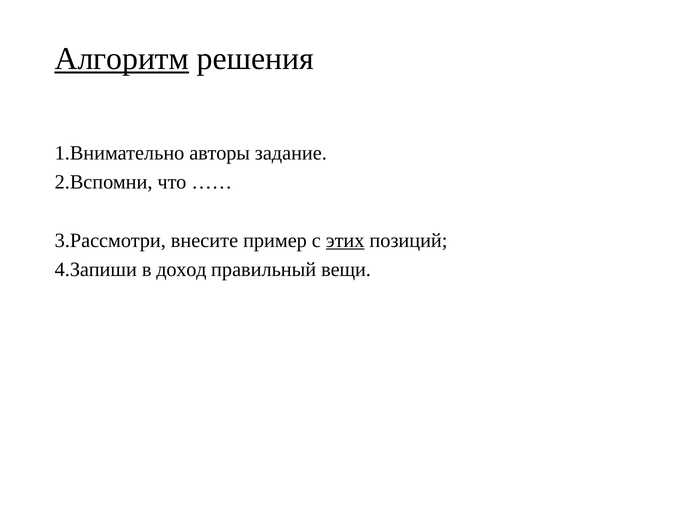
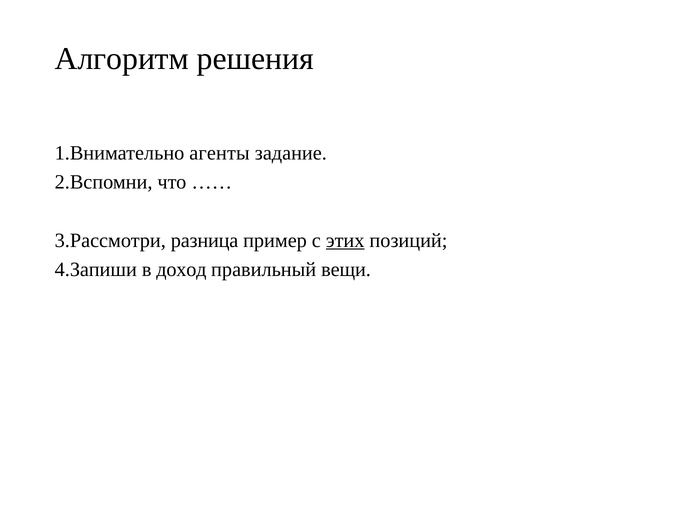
Алгоритм underline: present -> none
авторы: авторы -> агенты
внесите: внесите -> разница
